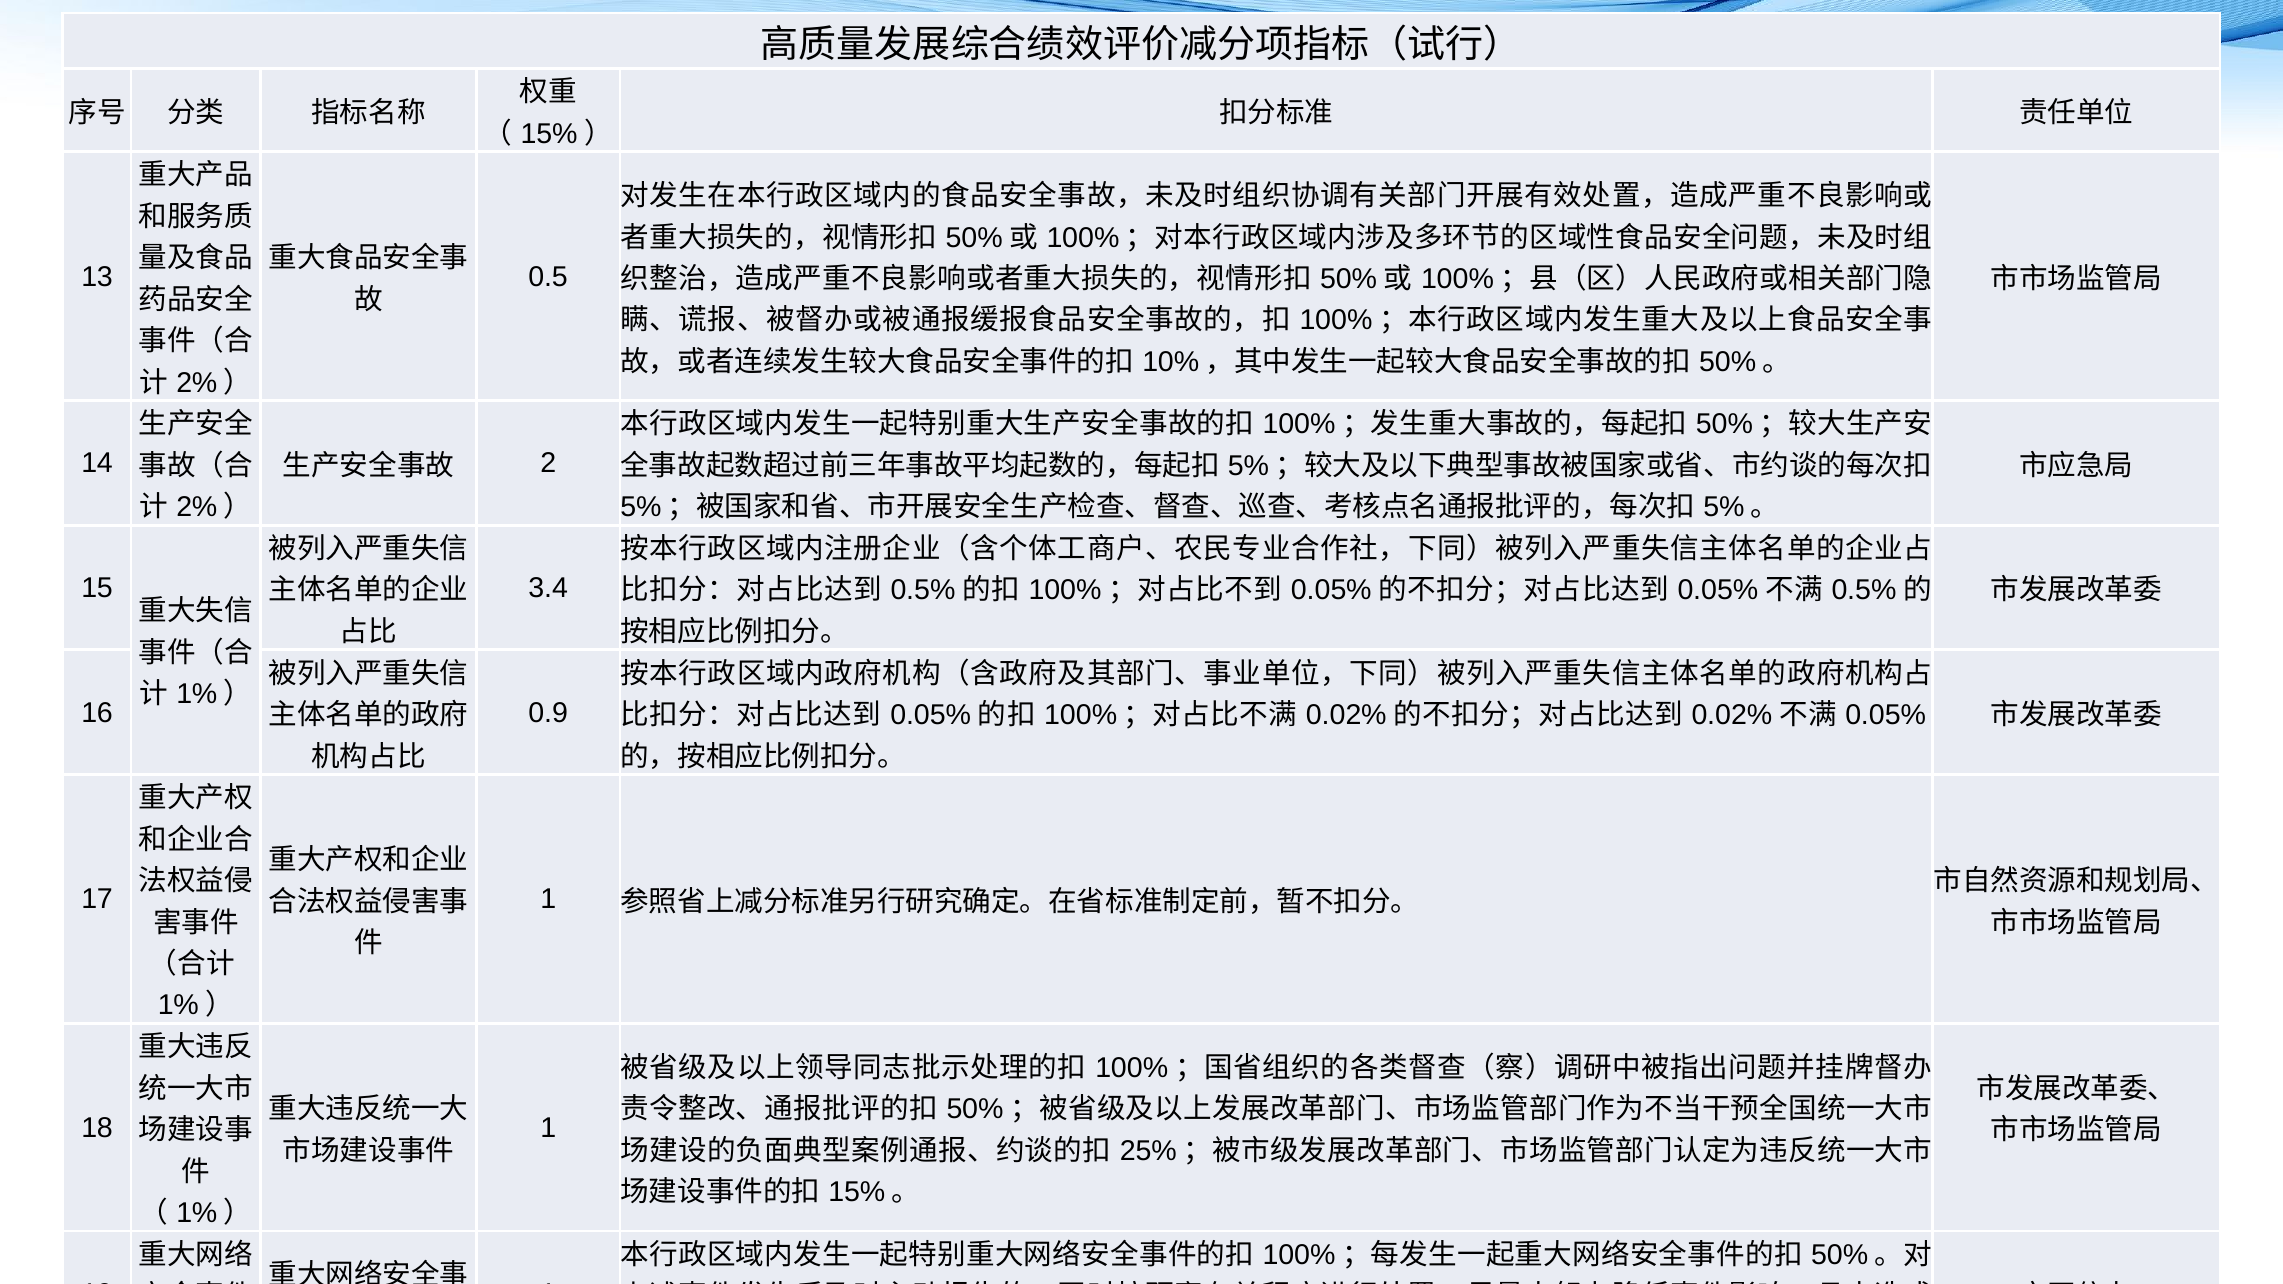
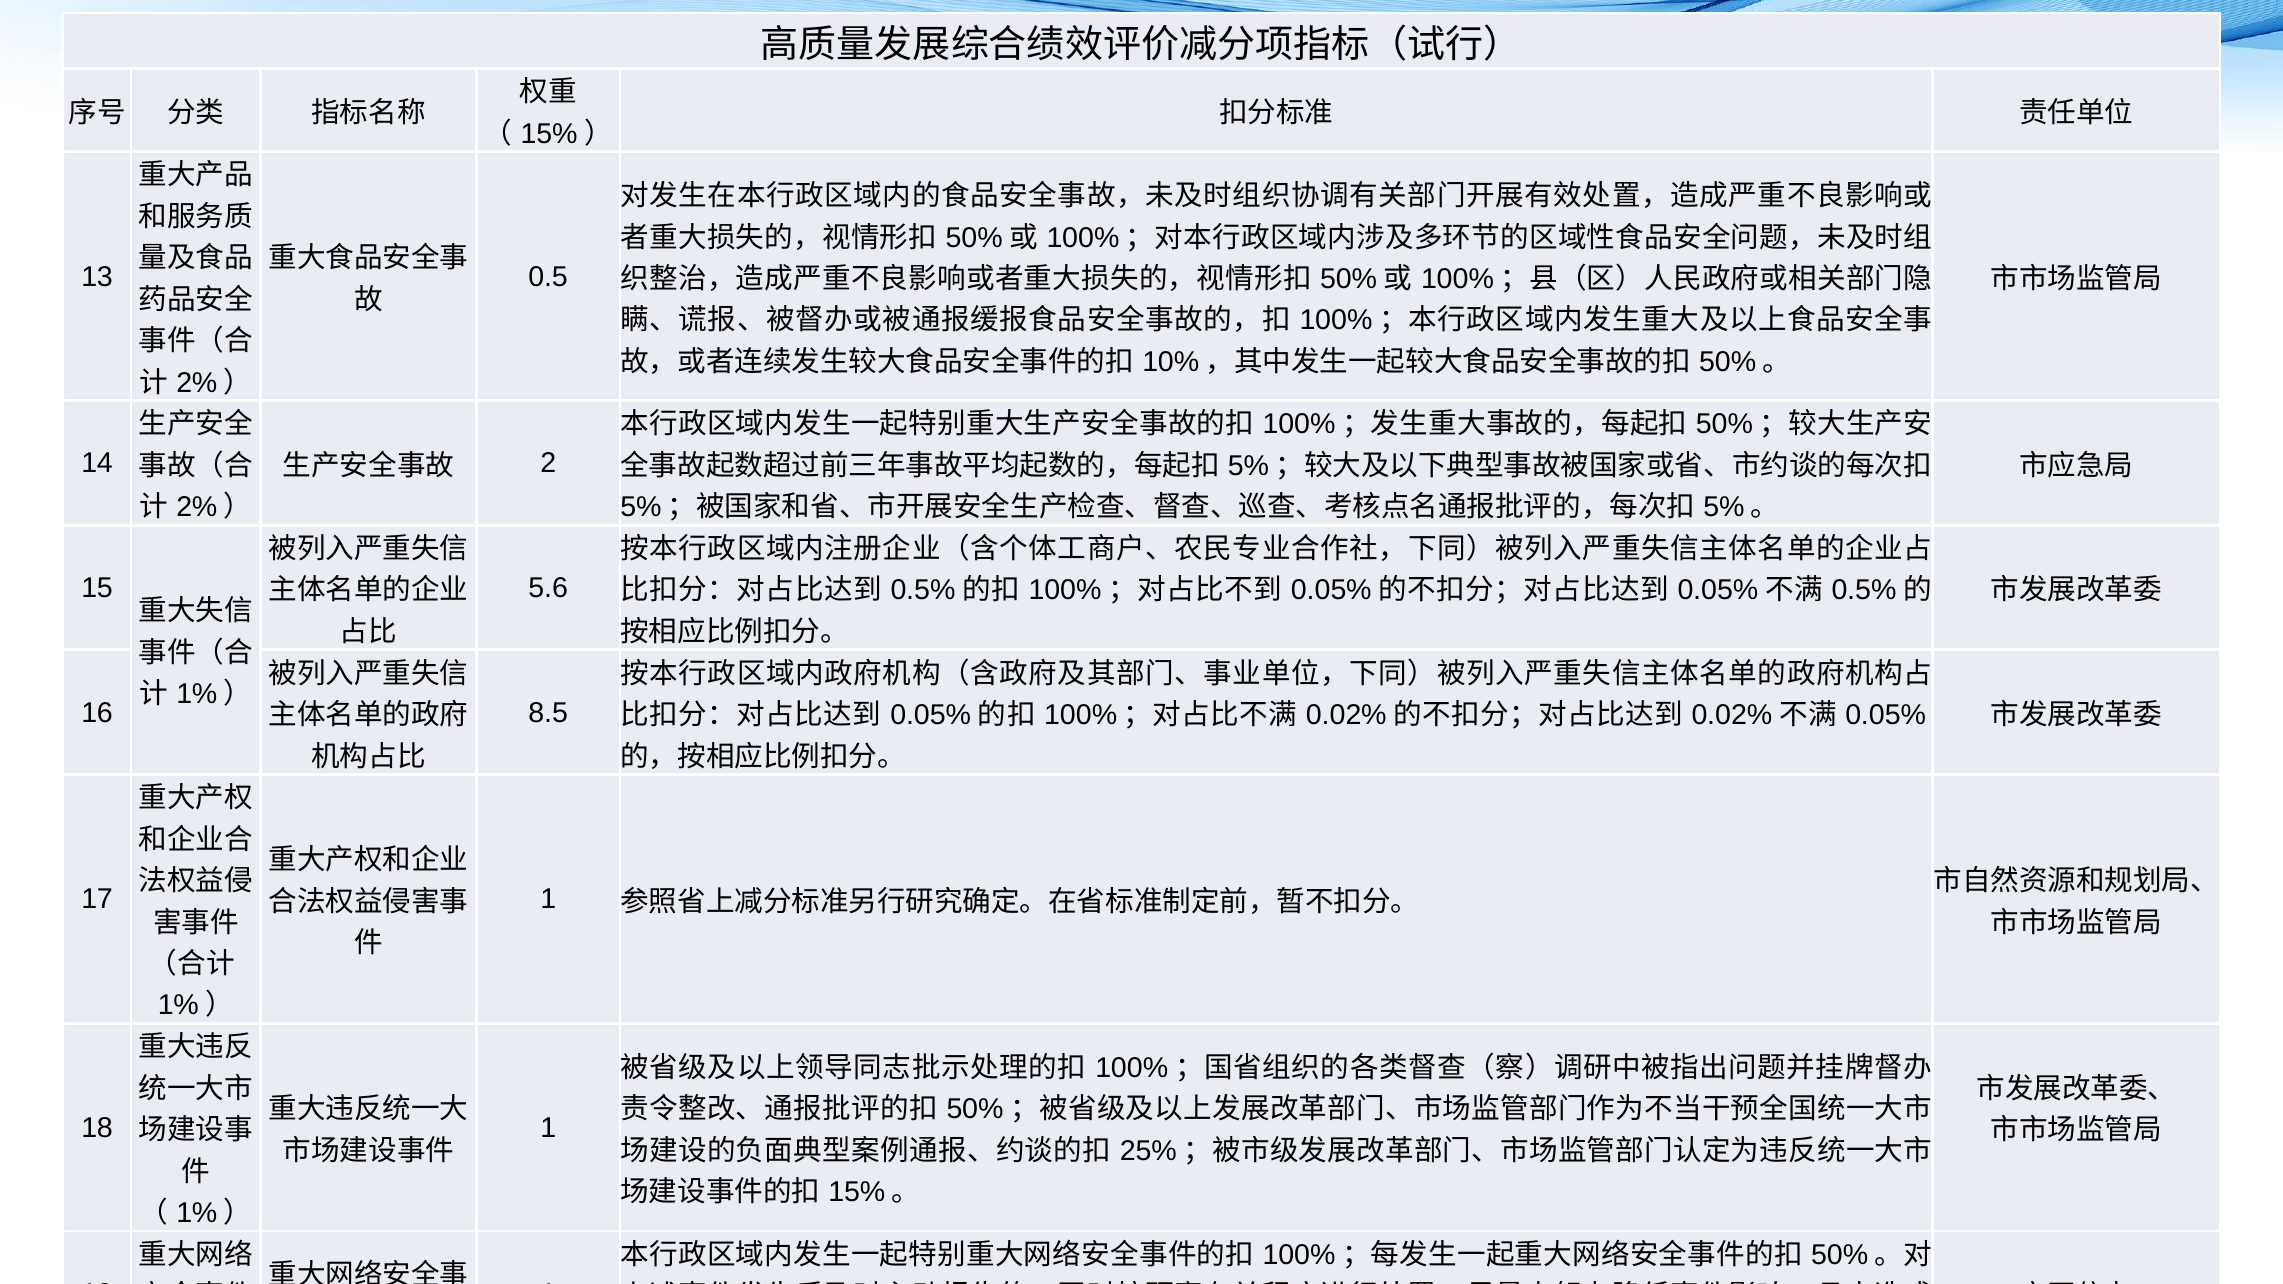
3.4: 3.4 -> 5.6
0.9: 0.9 -> 8.5
